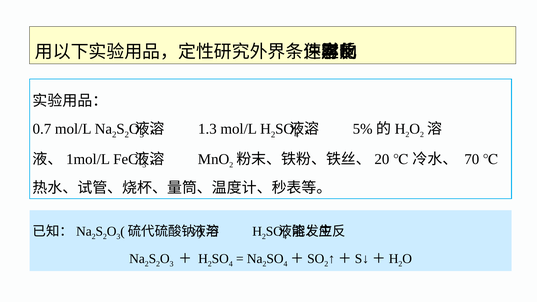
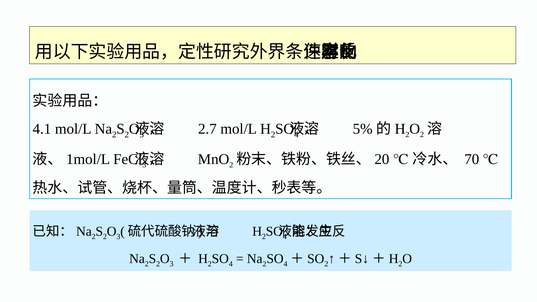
0.7: 0.7 -> 4.1
1.3: 1.3 -> 2.7
